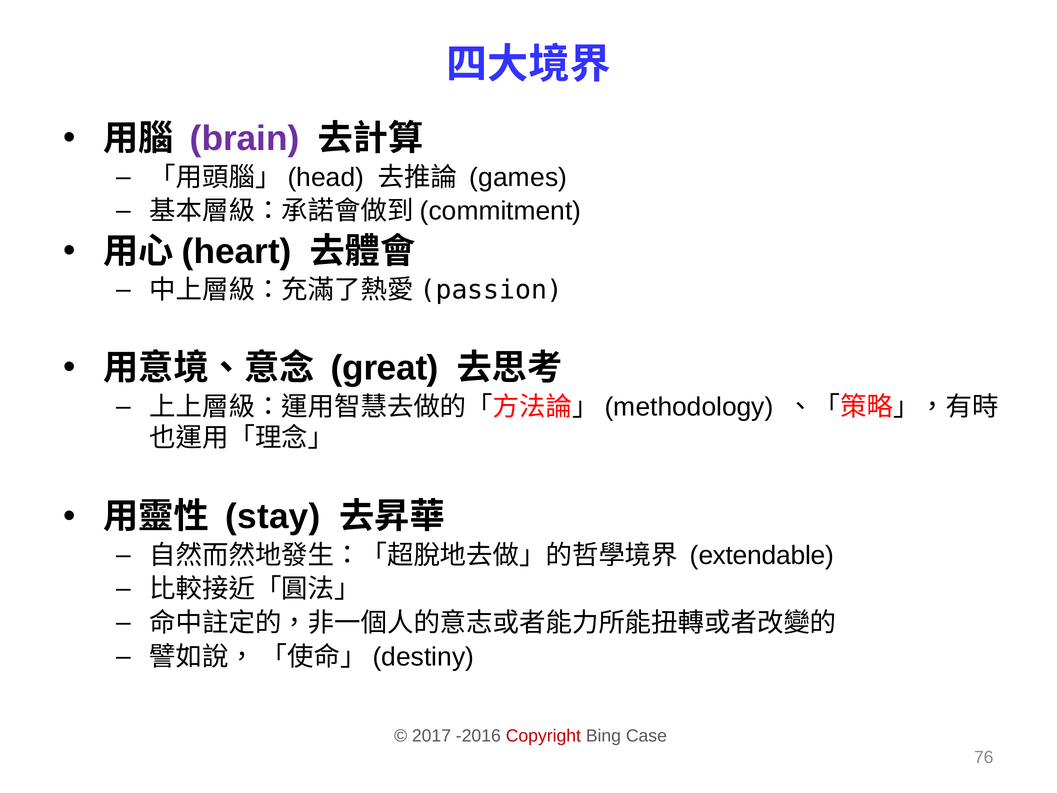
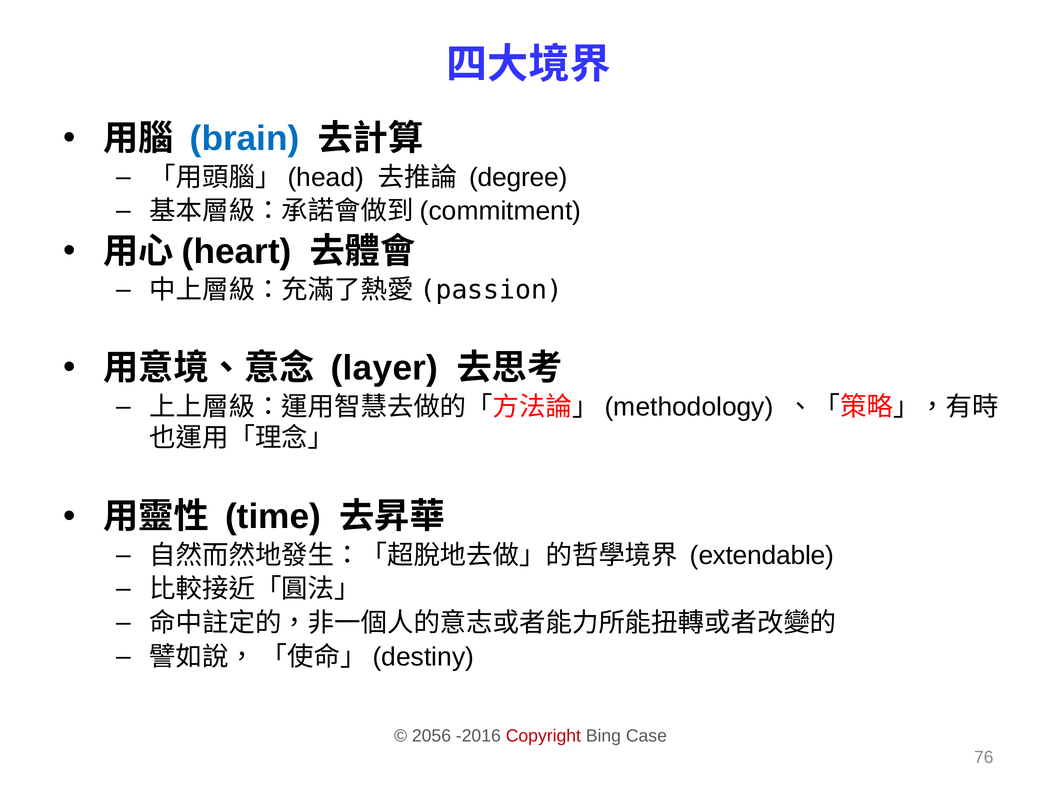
brain colour: purple -> blue
games: games -> degree
great: great -> layer
stay: stay -> time
2017: 2017 -> 2056
